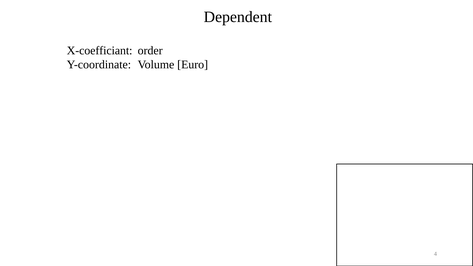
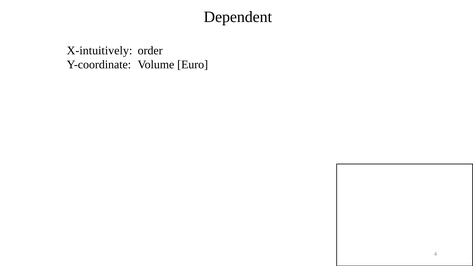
X-coefficiant: X-coefficiant -> X-intuitively
